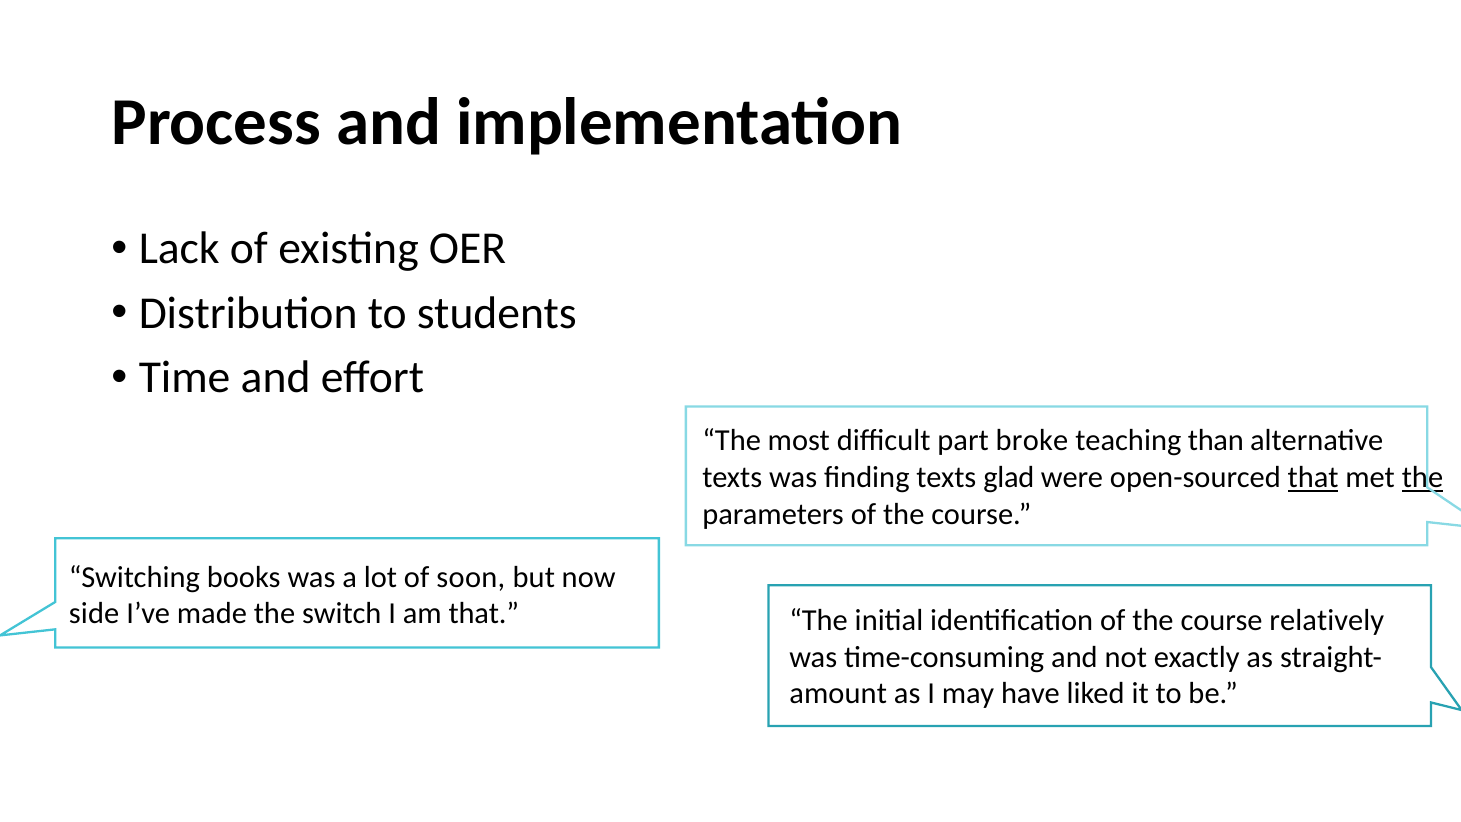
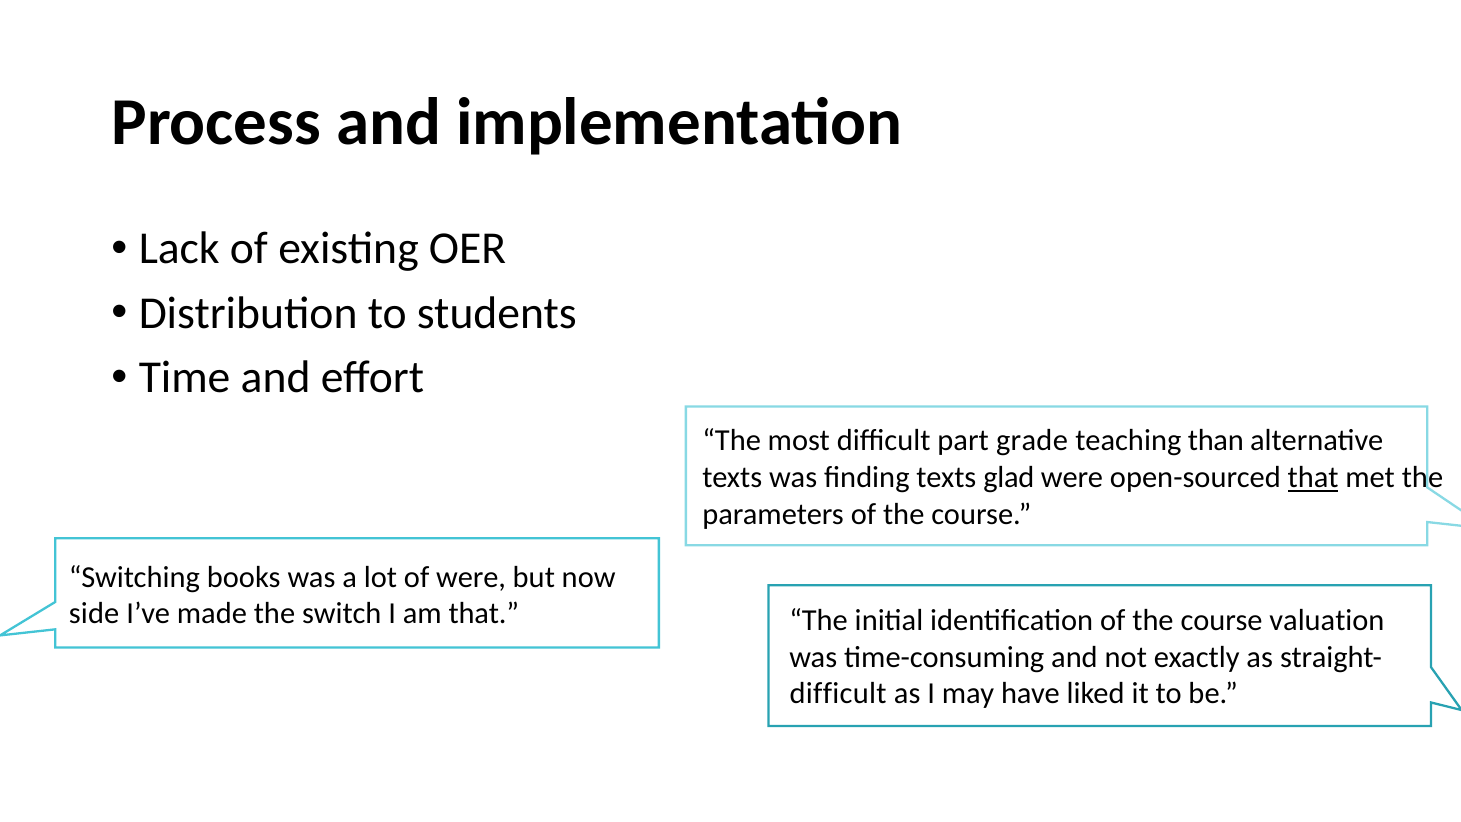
broke: broke -> grade
the at (1422, 477) underline: present -> none
of soon: soon -> were
relatively: relatively -> valuation
amount at (838, 694): amount -> difficult
